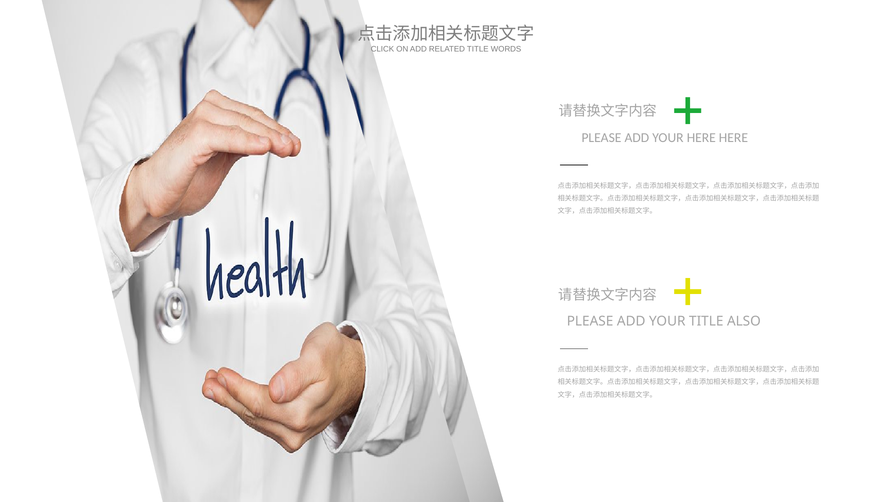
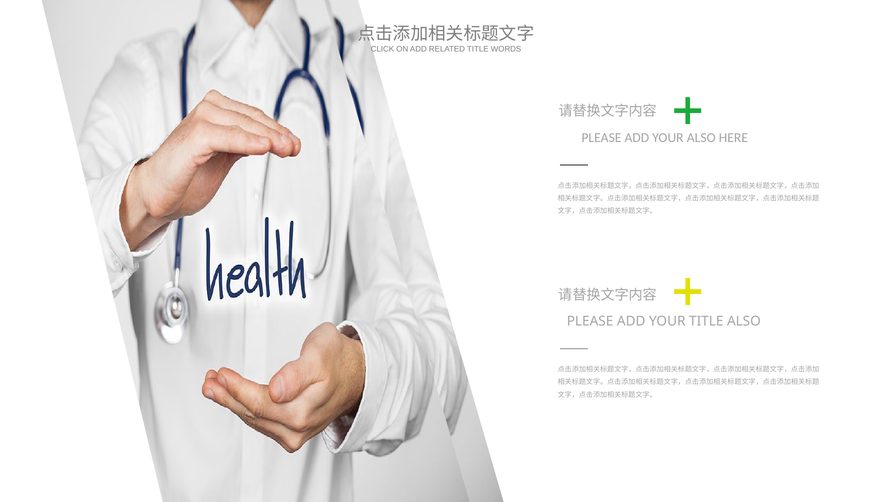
YOUR HERE: HERE -> ALSO
